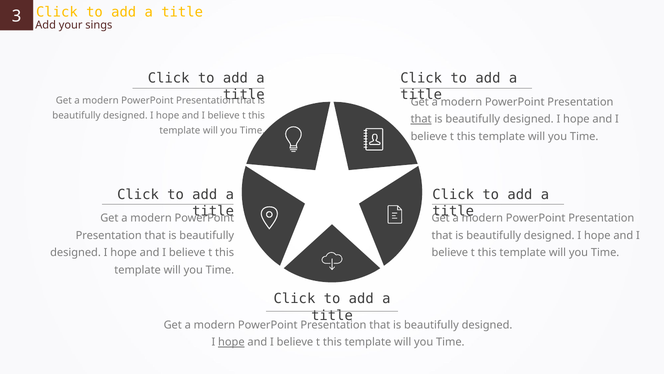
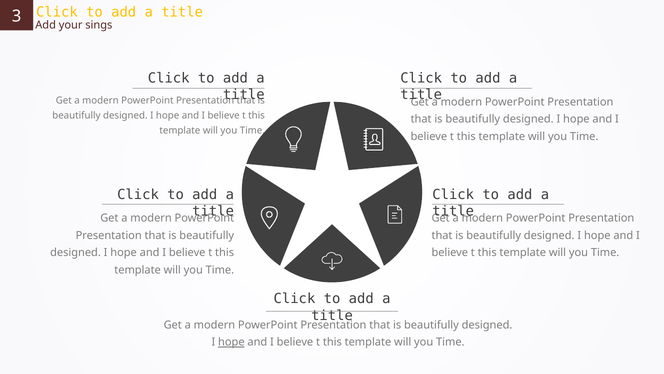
that at (421, 119) underline: present -> none
